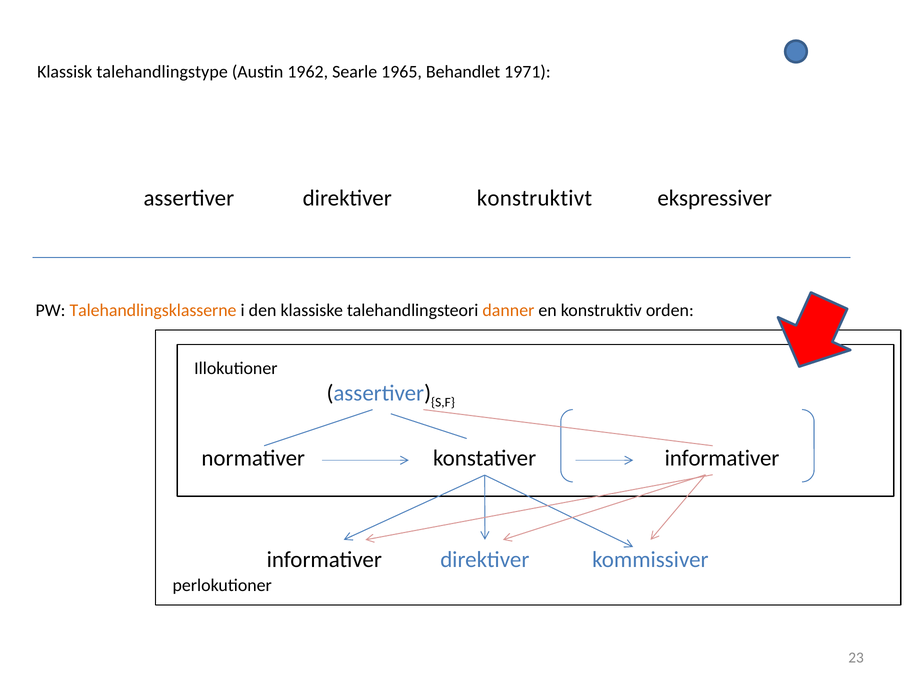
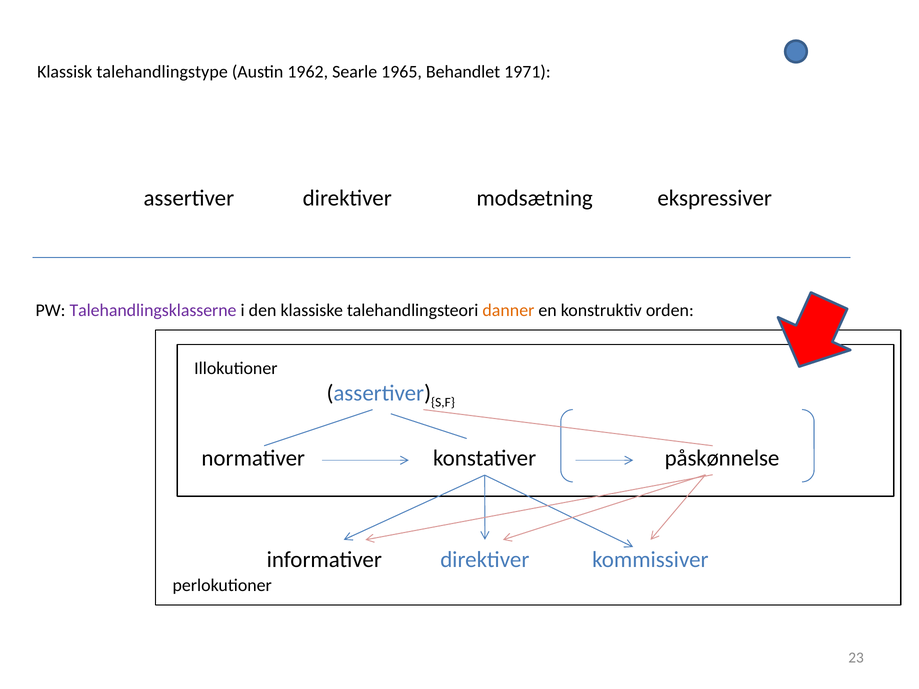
konstruktivt: konstruktivt -> modsætning
Talehandlingsklasserne colour: orange -> purple
informativer at (722, 459): informativer -> påskønnelse
